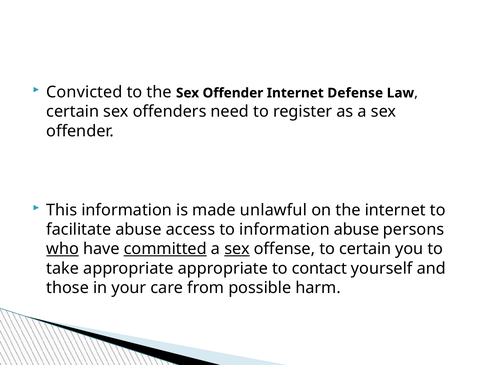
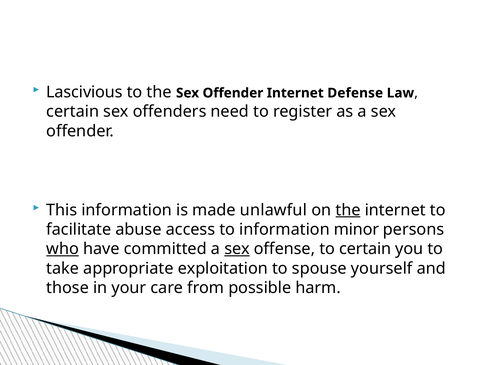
Convicted: Convicted -> Lascivious
the at (348, 210) underline: none -> present
information abuse: abuse -> minor
committed underline: present -> none
appropriate appropriate: appropriate -> exploitation
contact: contact -> spouse
